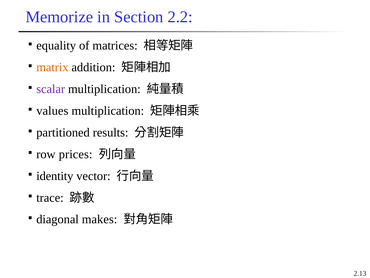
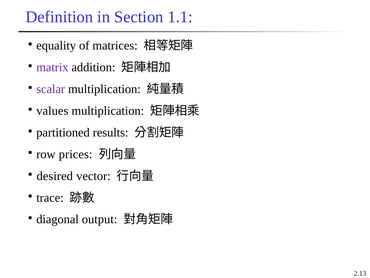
Memorize: Memorize -> Definition
2.2: 2.2 -> 1.1
matrix colour: orange -> purple
identity: identity -> desired
makes: makes -> output
